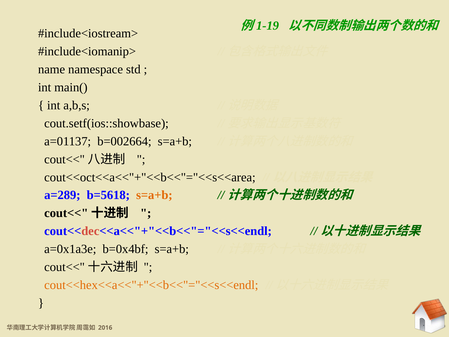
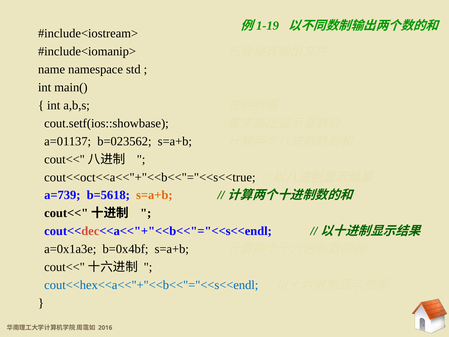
b=002664: b=002664 -> b=023562
cout<<oct<<a<<"+"<<b<<"="<<s<<area: cout<<oct<<a<<"+"<<b<<"="<<s<<area -> cout<<oct<<a<<"+"<<b<<"="<<s<<true
a=289: a=289 -> a=739
cout<<hex<<a<<"+"<<b<<"="<<s<<endl colour: orange -> blue
